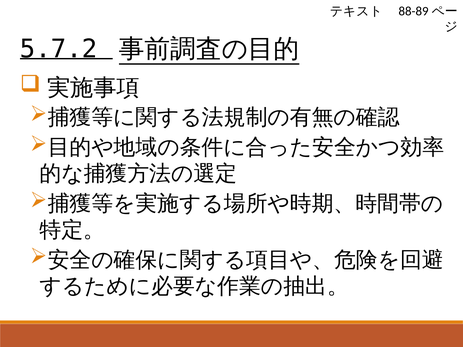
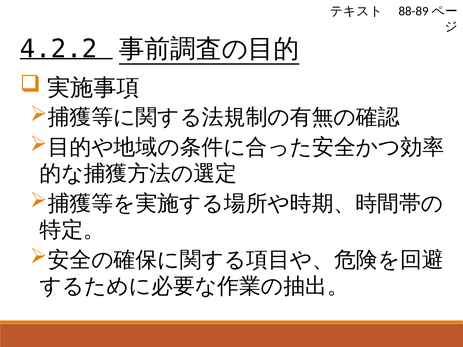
5.7.2: 5.7.2 -> 4.2.2
